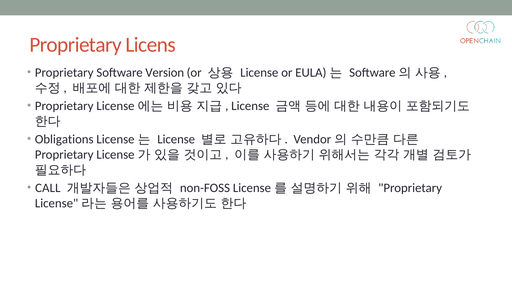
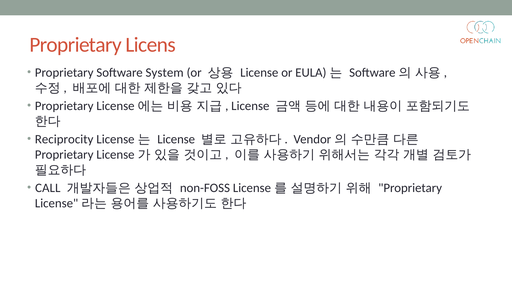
Version: Version -> System
Obligations: Obligations -> Reciprocity
